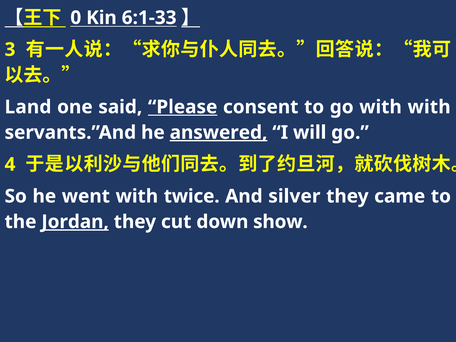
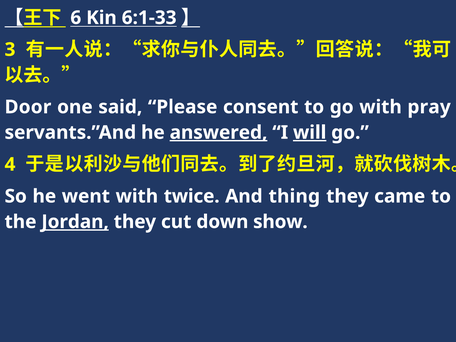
0: 0 -> 6
Land: Land -> Door
Please underline: present -> none
with with: with -> pray
will underline: none -> present
silver: silver -> thing
